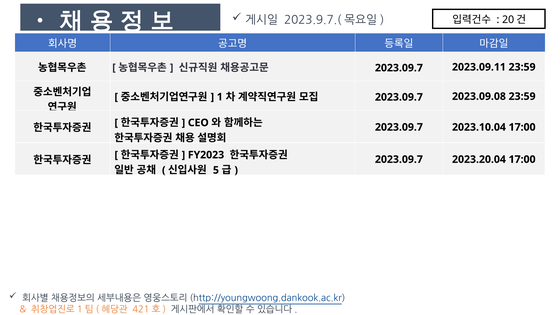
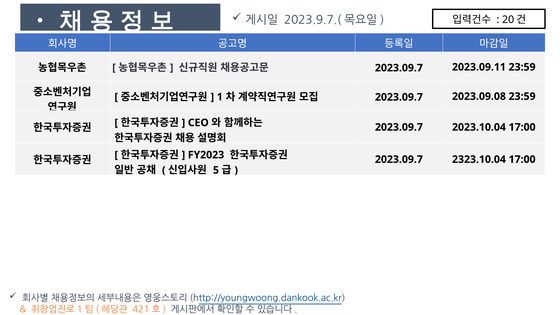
2023.20.04: 2023.20.04 -> 2323.10.04
